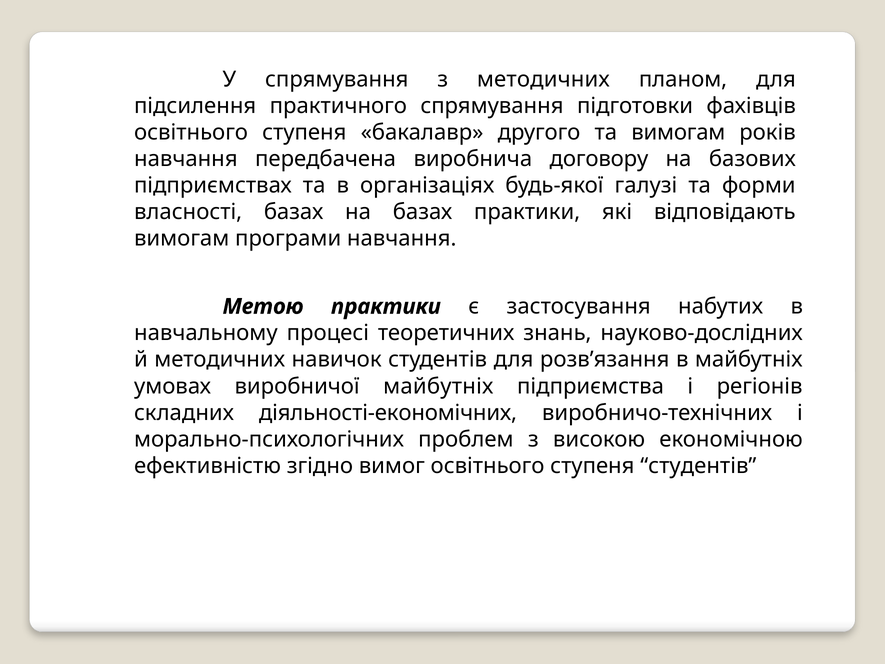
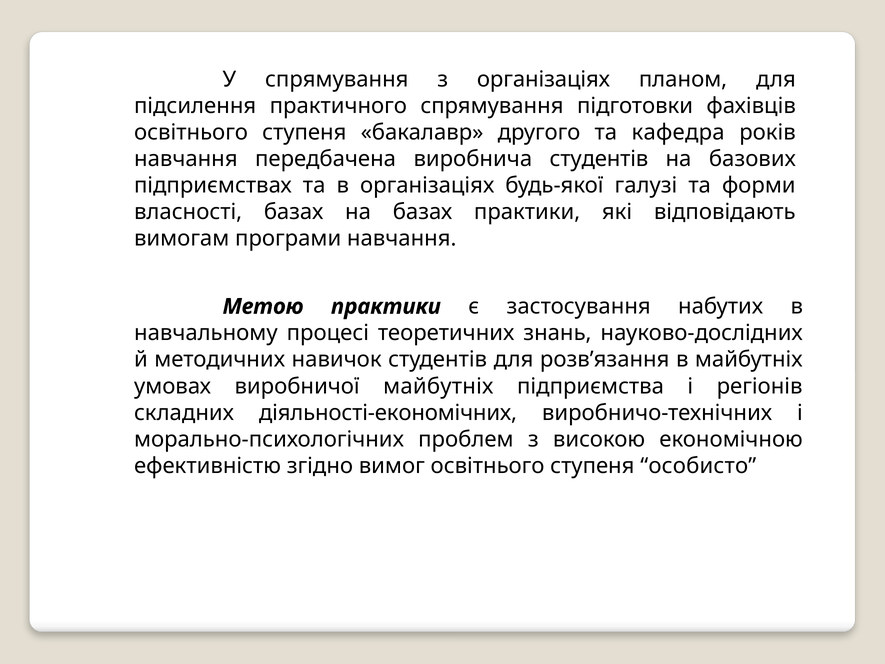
з методичних: методичних -> організаціях
та вимогам: вимогам -> кафедра
виробнича договору: договору -> студентів
ступеня студентів: студентів -> особисто
